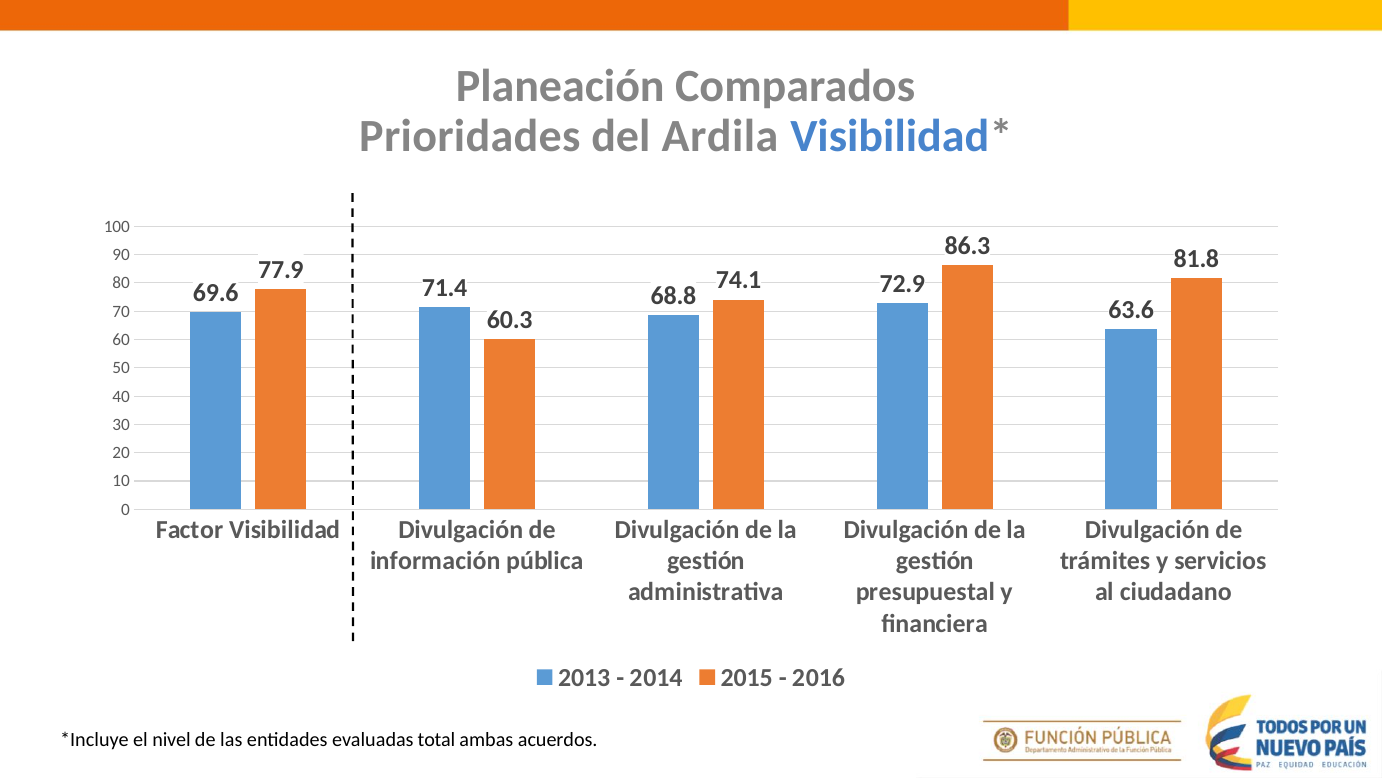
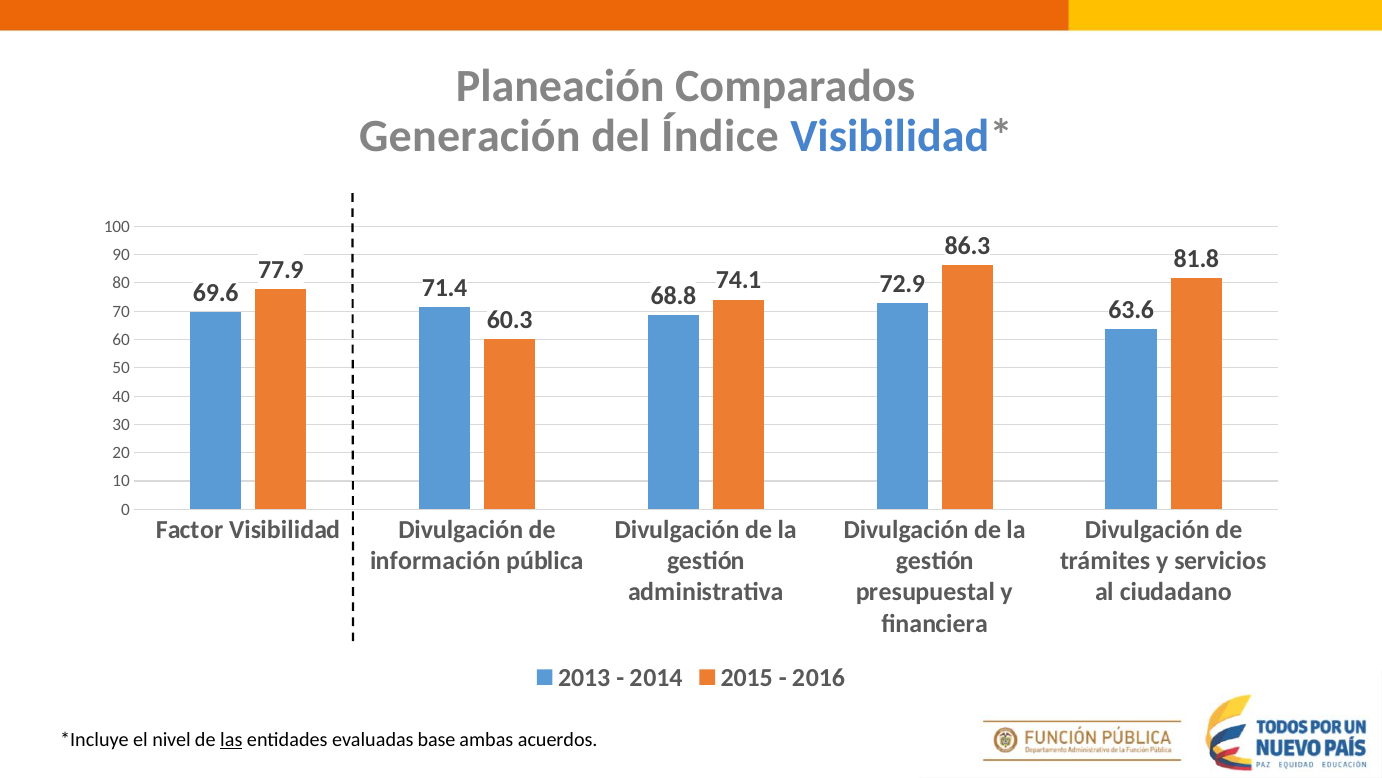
Prioridades: Prioridades -> Generación
Ardila: Ardila -> Índice
las underline: none -> present
total: total -> base
